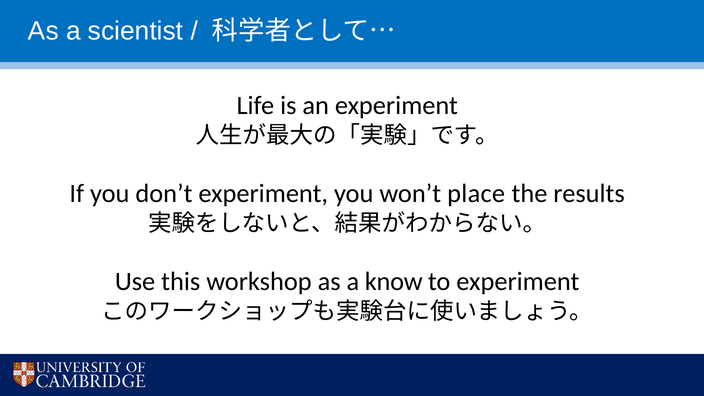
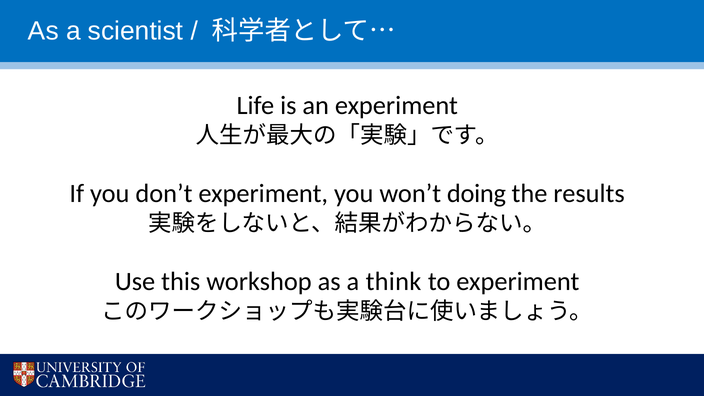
place: place -> doing
know: know -> think
